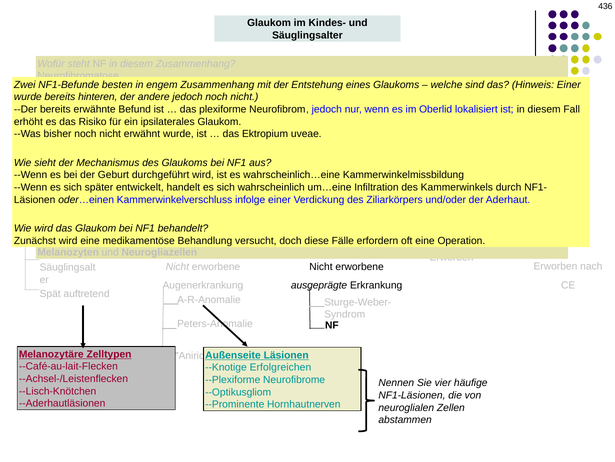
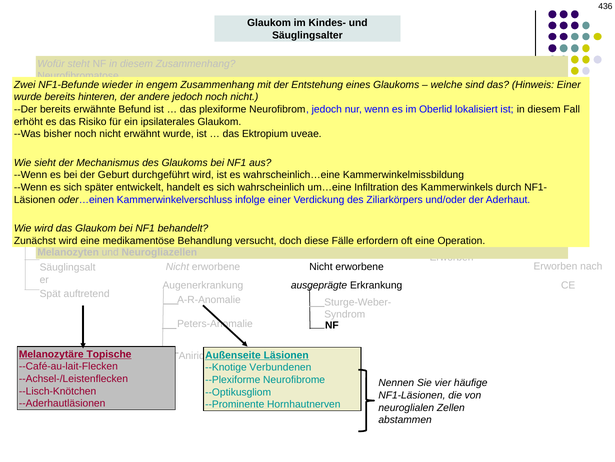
besten: besten -> wieder
Melanozytäre Zelltypen: Zelltypen -> Topische
Erfolgreichen: Erfolgreichen -> Verbundenen
